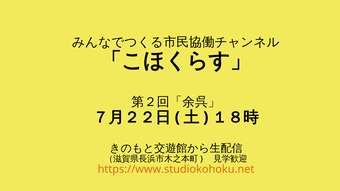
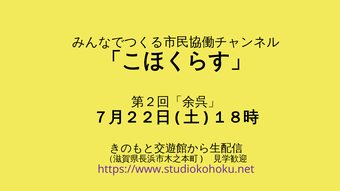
https://www.studiokohoku.net colour: orange -> purple
